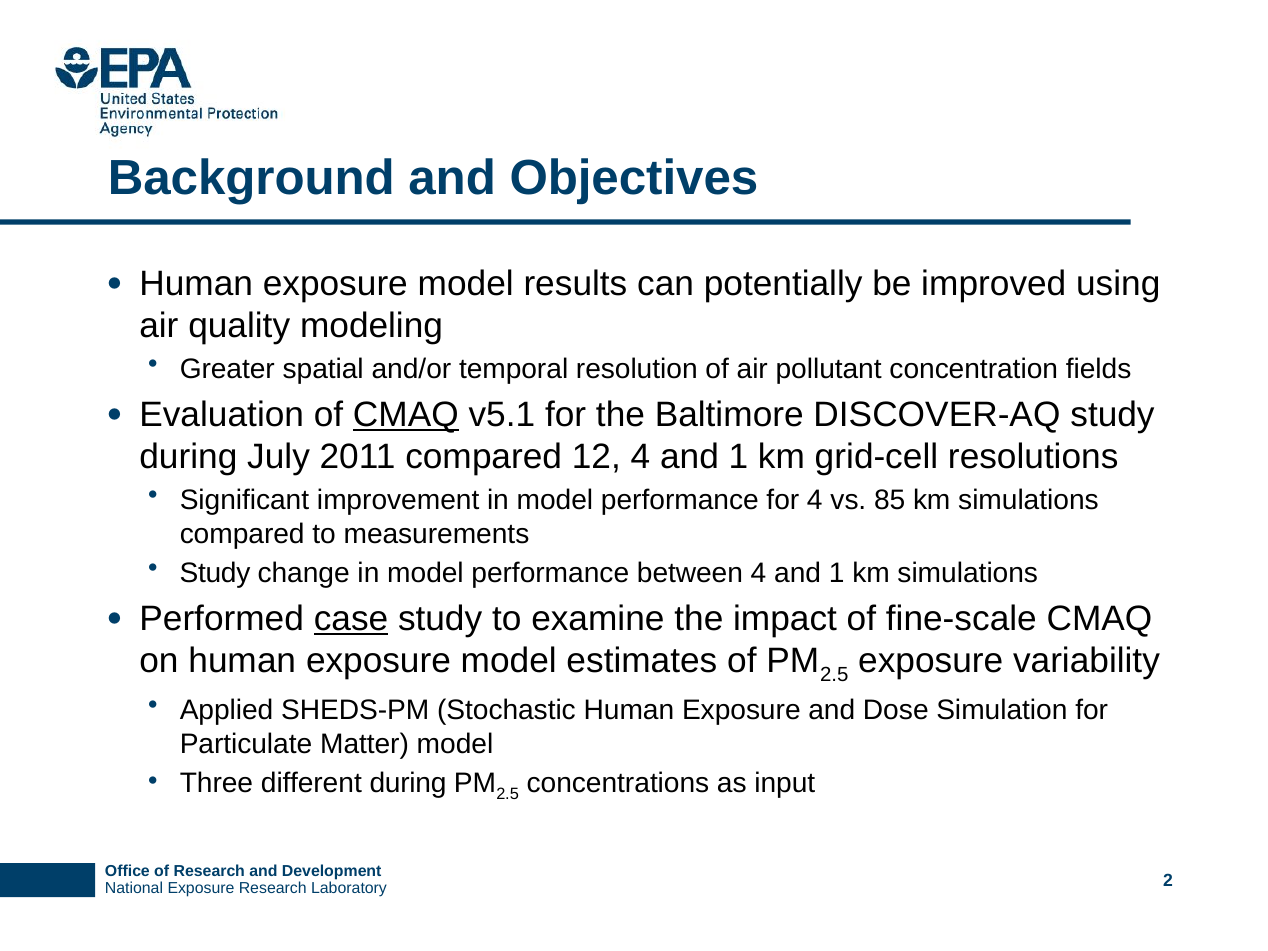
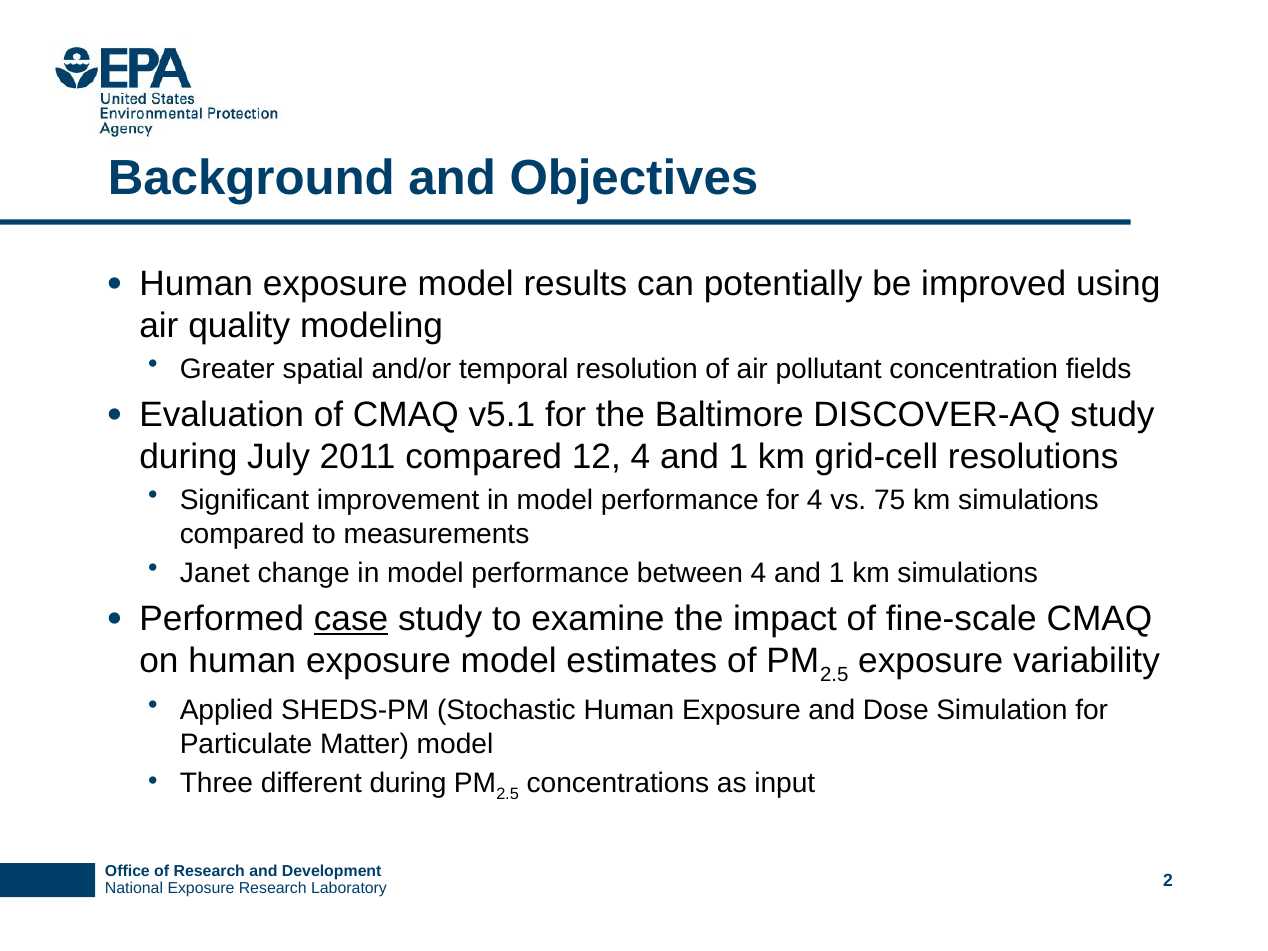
CMAQ at (406, 415) underline: present -> none
85: 85 -> 75
Study at (215, 573): Study -> Janet
